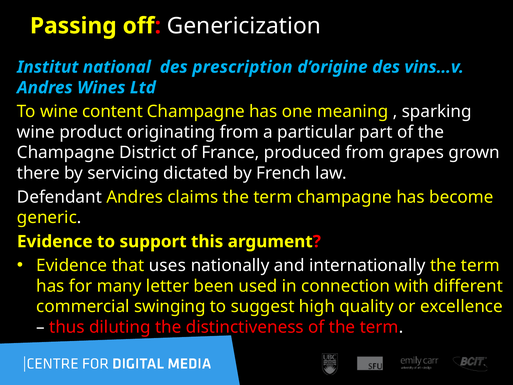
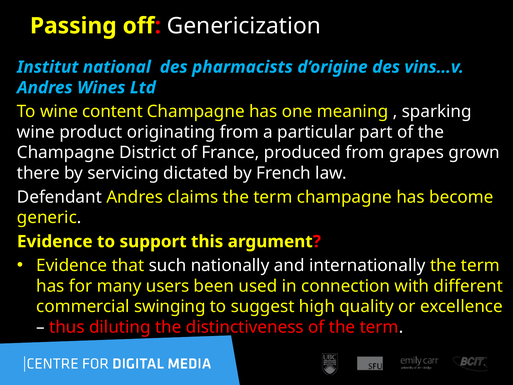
prescription: prescription -> pharmacists
uses: uses -> such
letter: letter -> users
